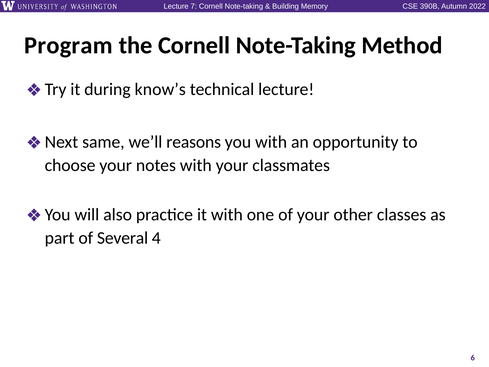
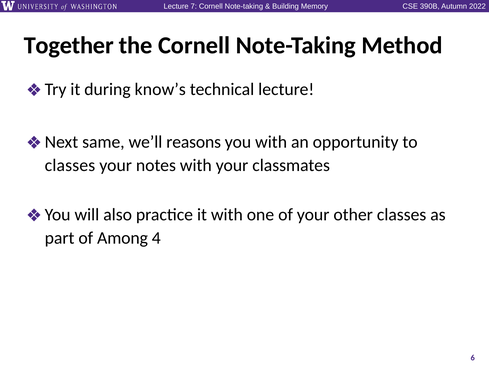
Program: Program -> Together
choose at (70, 165): choose -> classes
Several: Several -> Among
